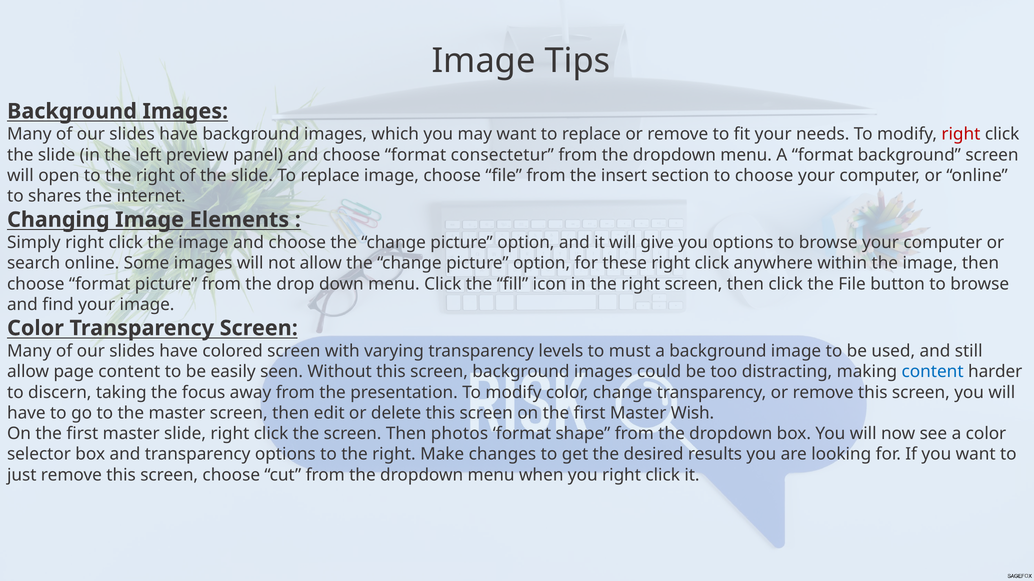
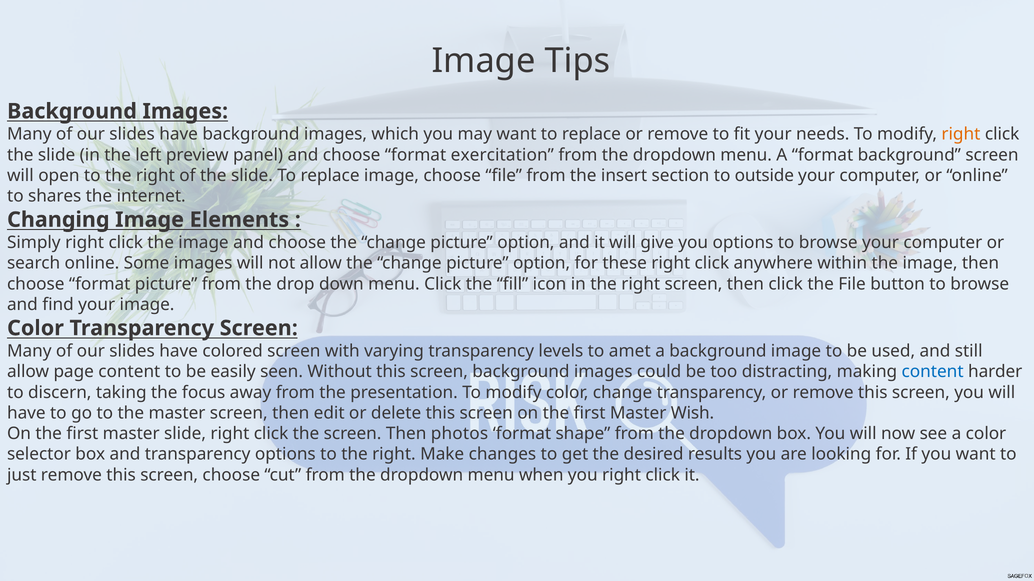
right at (961, 134) colour: red -> orange
consectetur: consectetur -> exercitation
to choose: choose -> outside
must: must -> amet
